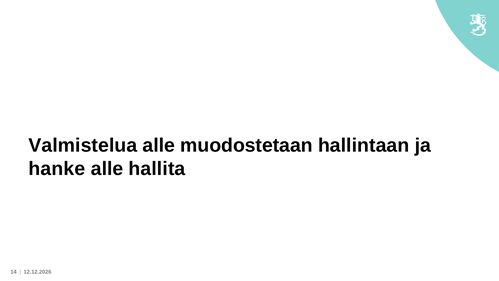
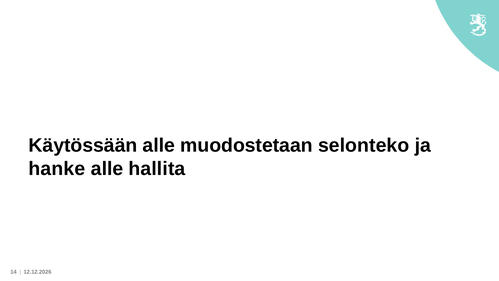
Valmistelua: Valmistelua -> Käytössään
hallintaan: hallintaan -> selonteko
